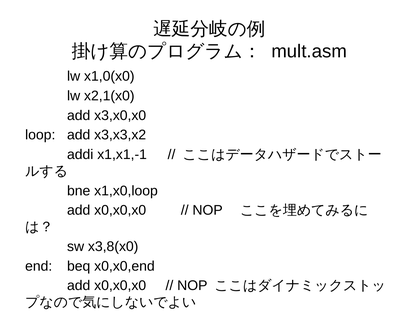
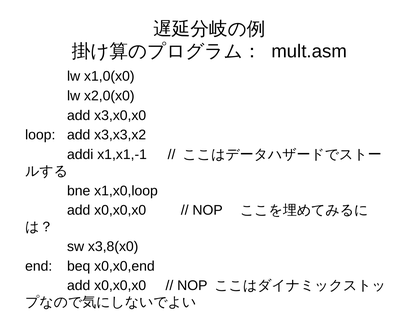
x2,1(x0: x2,1(x0 -> x2,0(x0
